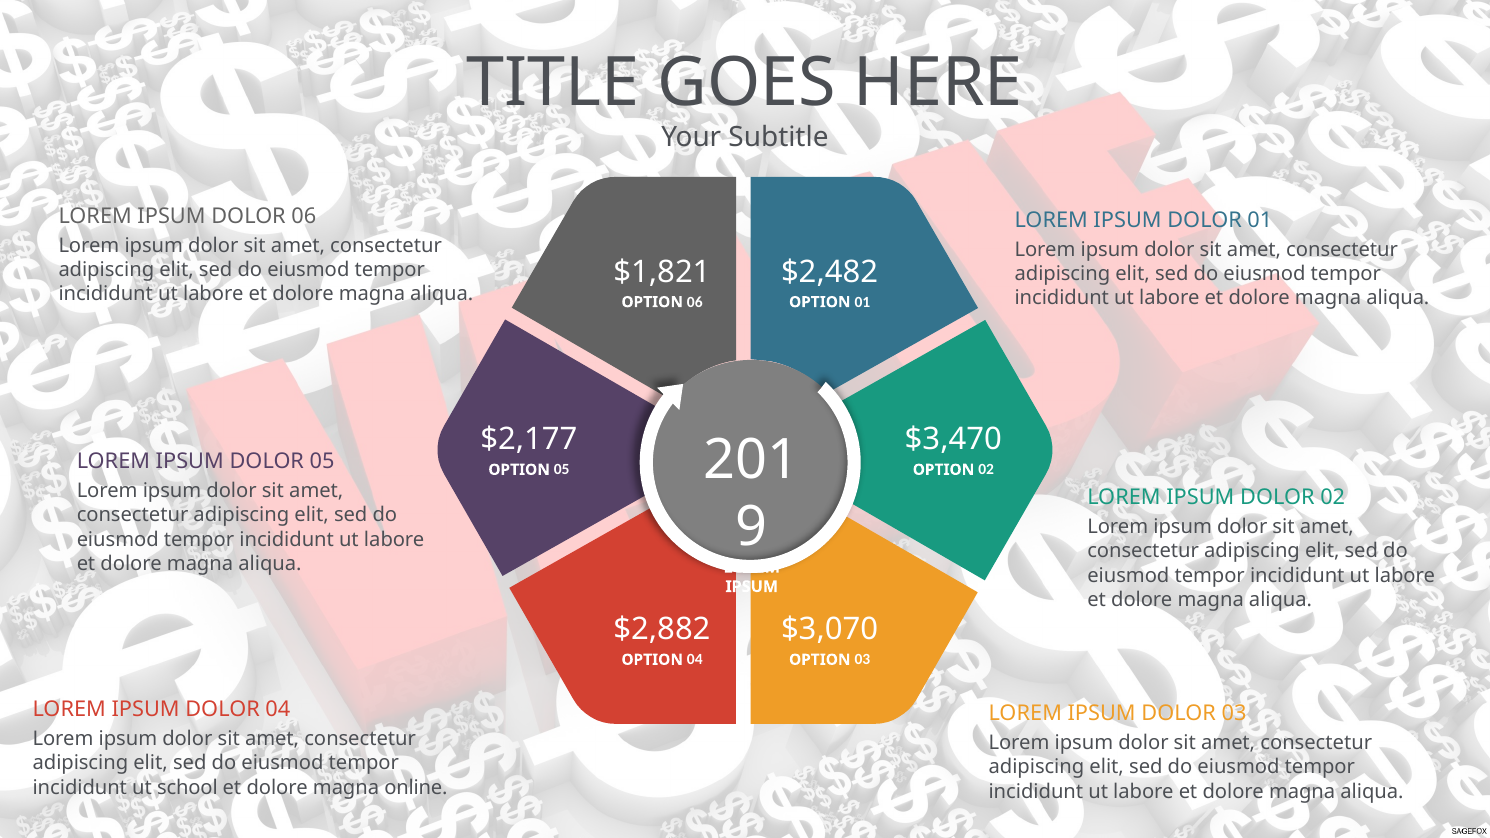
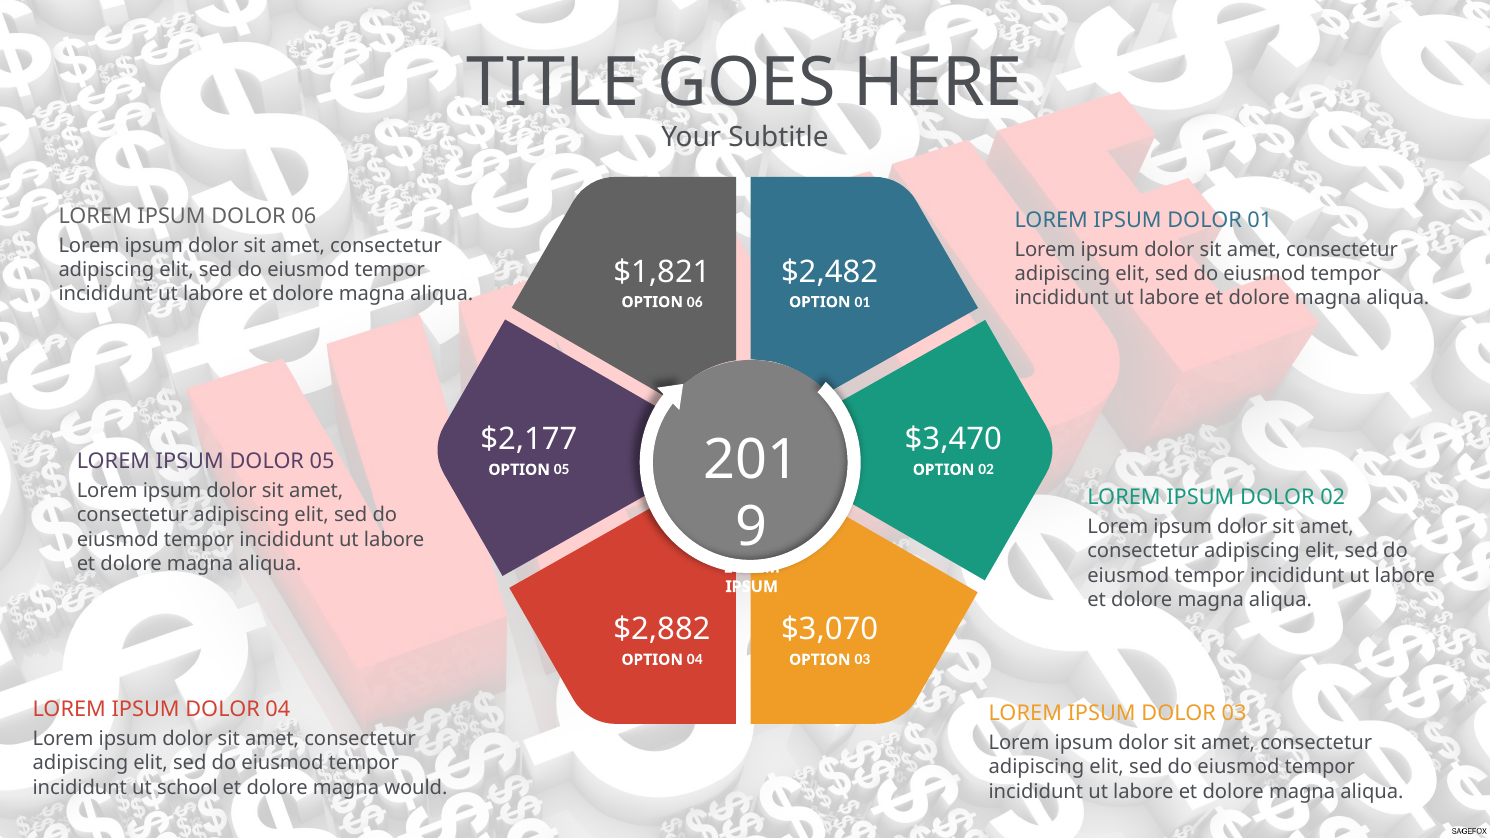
online: online -> would
